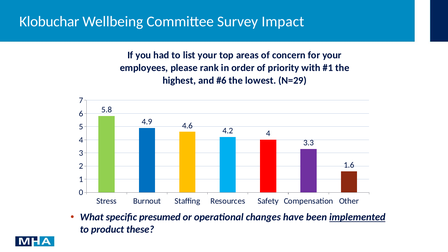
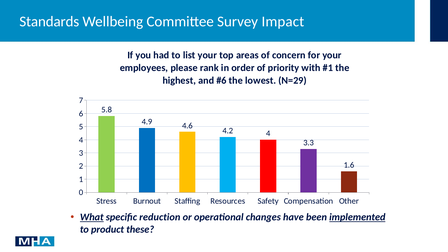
Klobuchar: Klobuchar -> Standards
What underline: none -> present
presumed: presumed -> reduction
